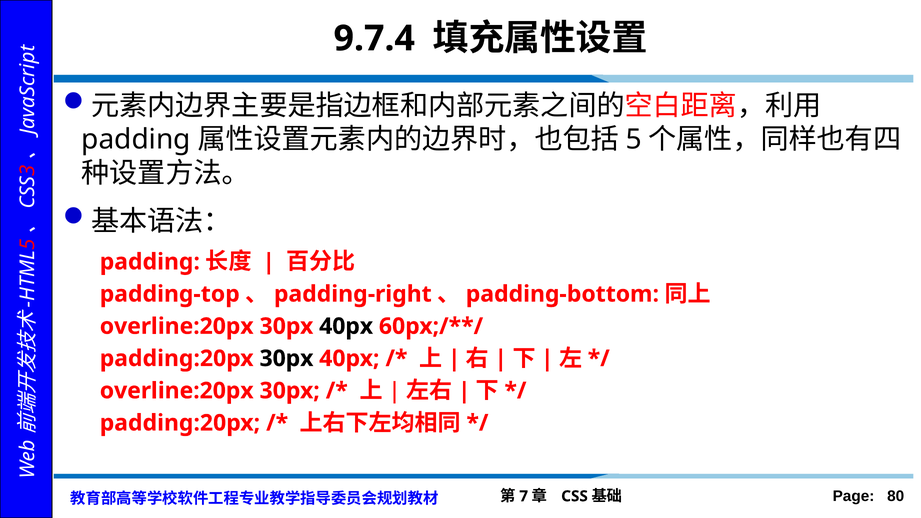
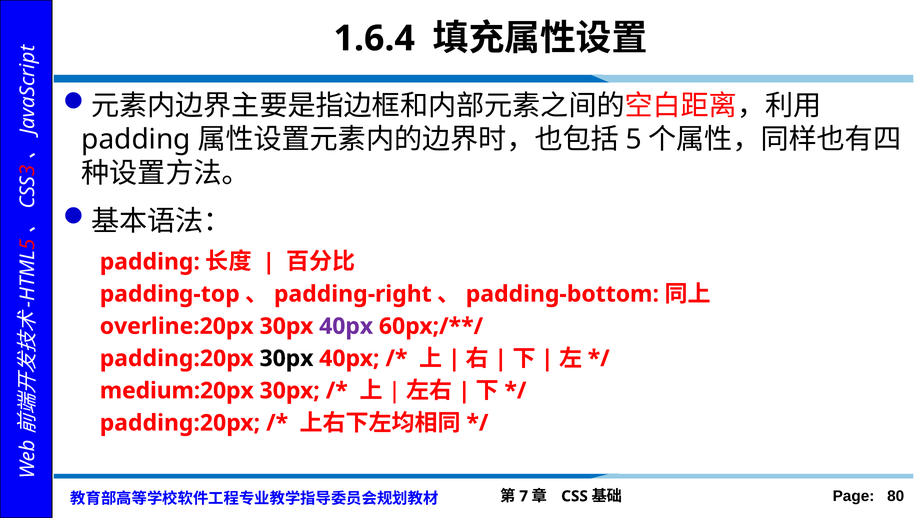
9.7.4: 9.7.4 -> 1.6.4
40px at (346, 326) colour: black -> purple
overline:20px at (177, 391): overline:20px -> medium:20px
